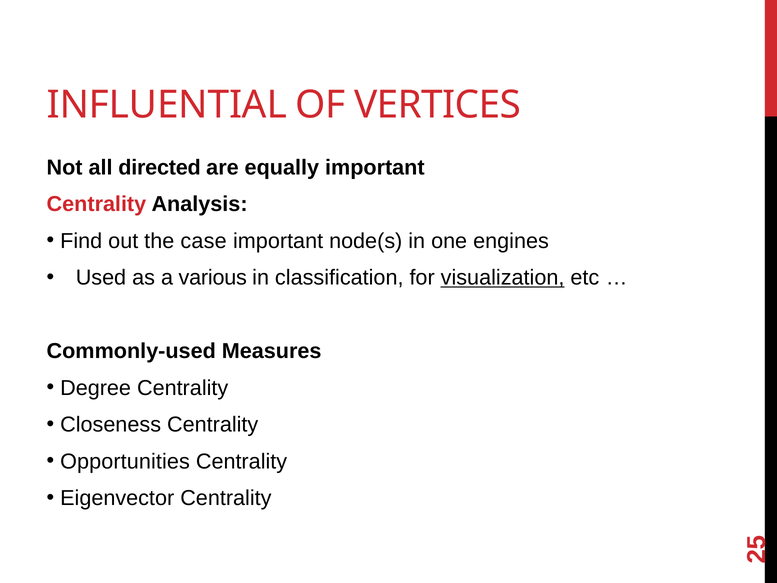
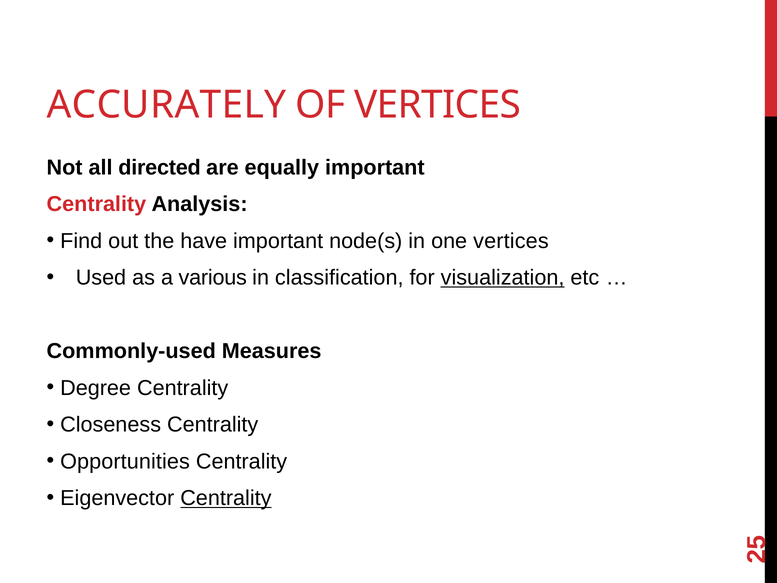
INFLUENTIAL: INFLUENTIAL -> ACCURATELY
case: case -> have
one engines: engines -> vertices
Centrality at (226, 498) underline: none -> present
